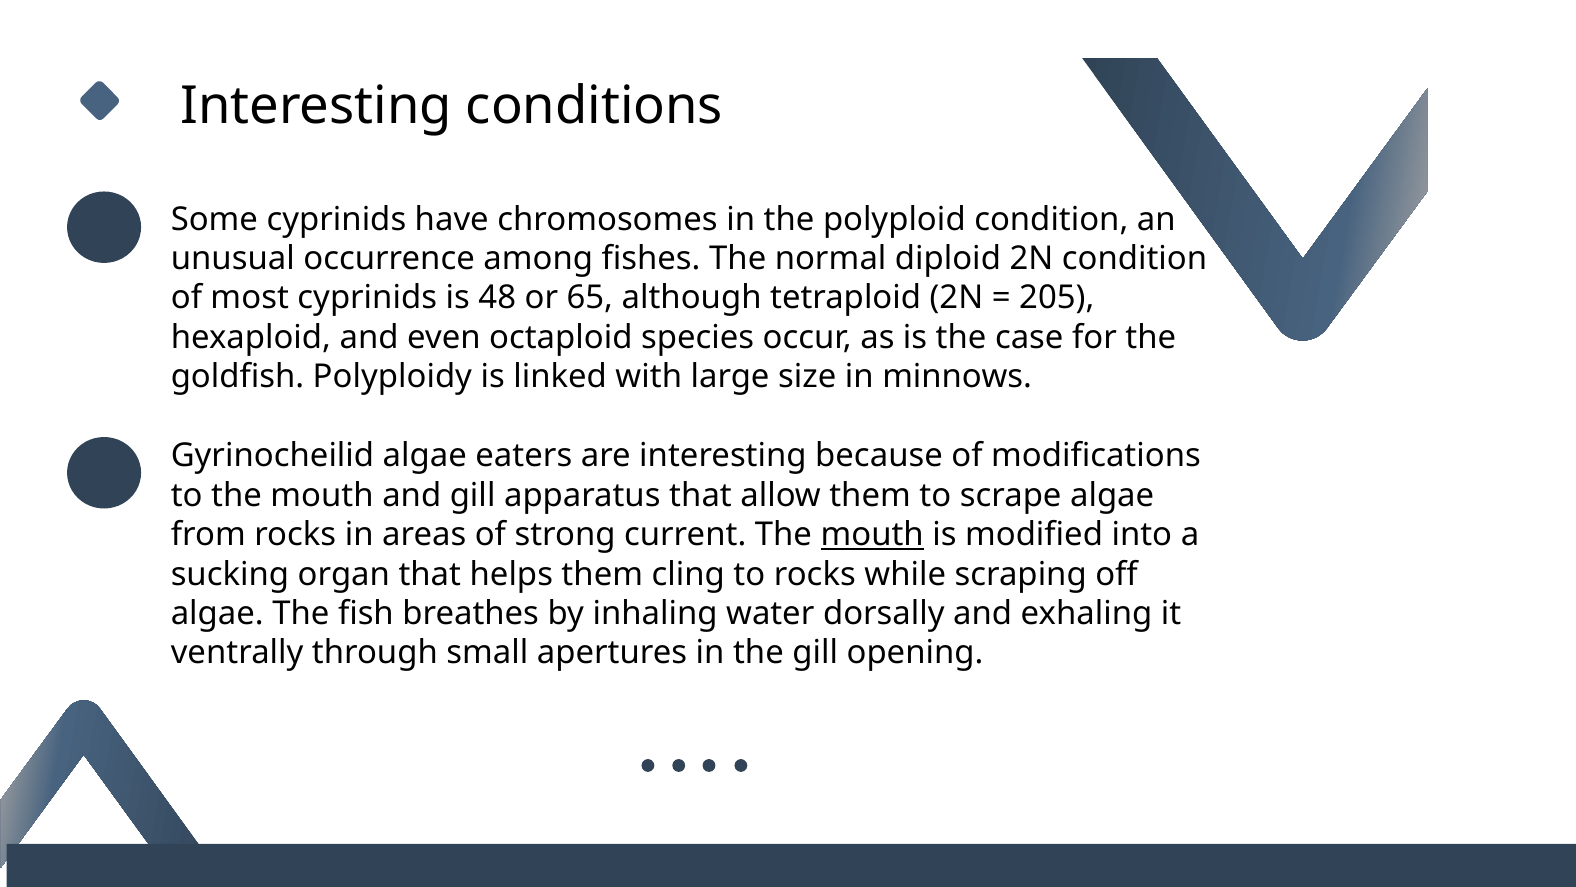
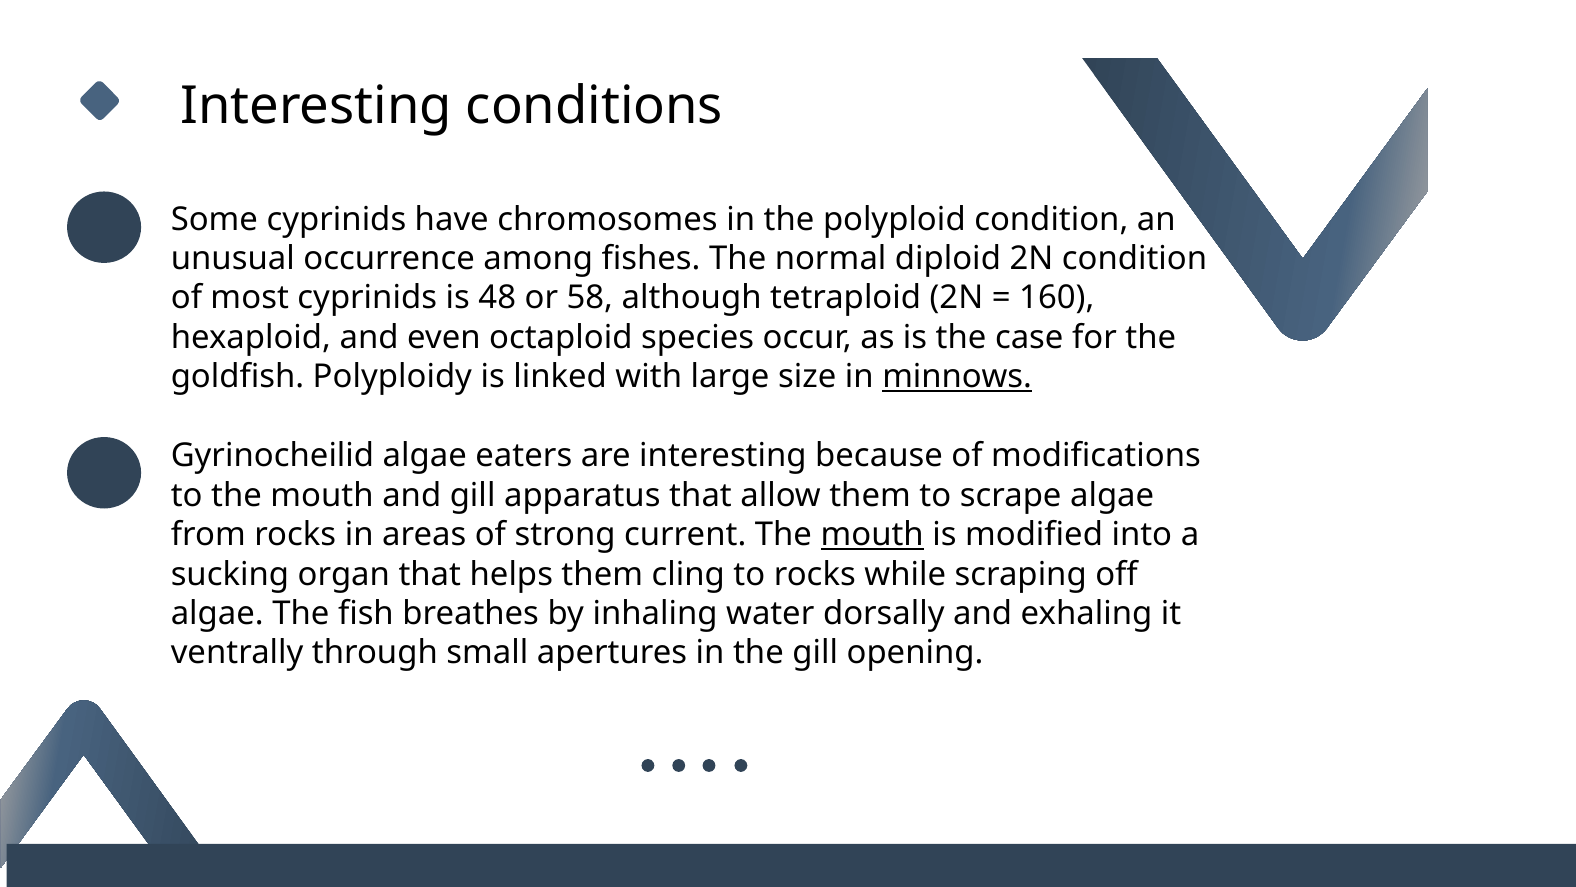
65: 65 -> 58
205: 205 -> 160
minnows underline: none -> present
